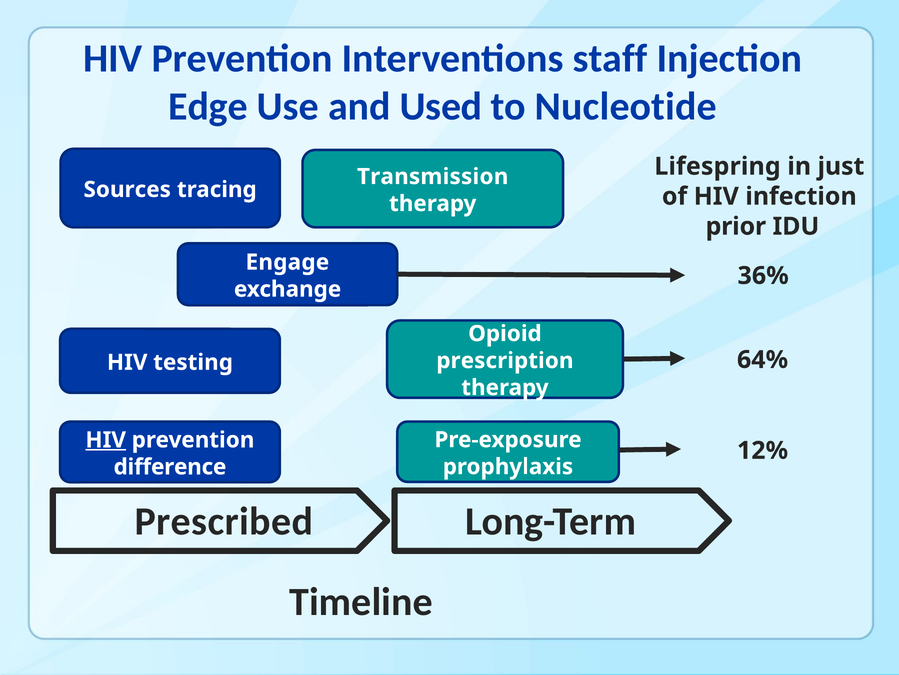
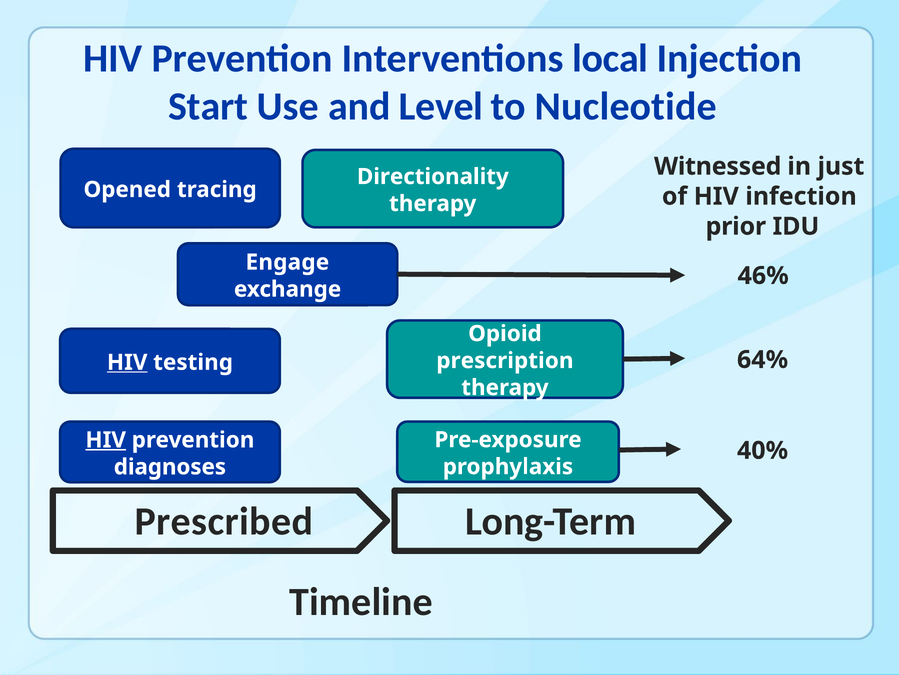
staff: staff -> local
Edge: Edge -> Start
Used: Used -> Level
Lifespring: Lifespring -> Witnessed
Transmission: Transmission -> Directionality
Sources: Sources -> Opened
36%: 36% -> 46%
HIV at (127, 362) underline: none -> present
12%: 12% -> 40%
difference: difference -> diagnoses
